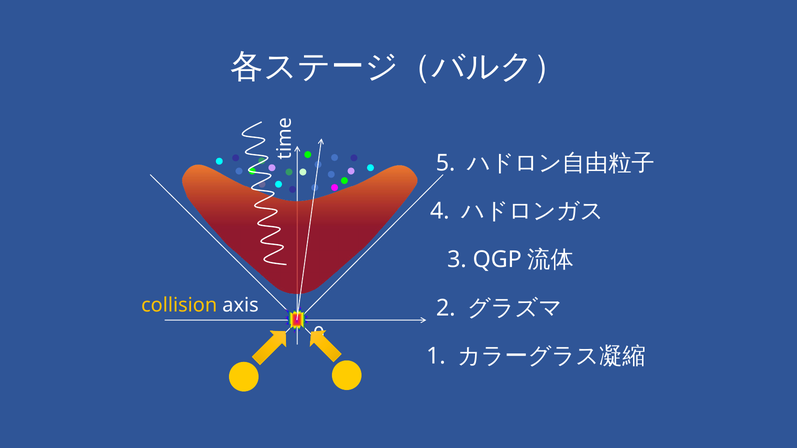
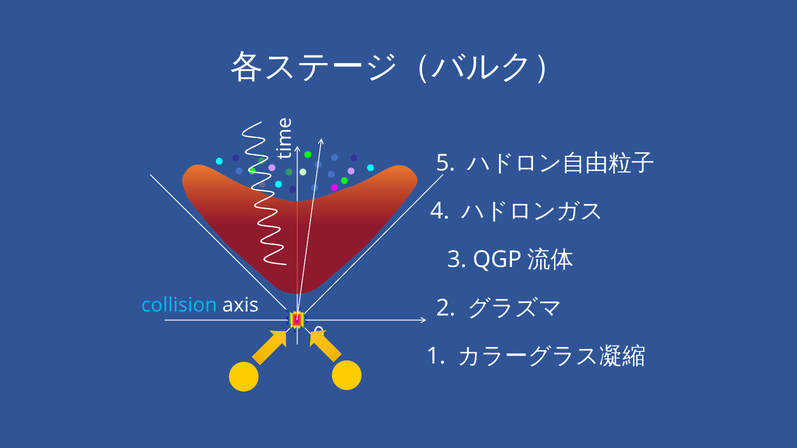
collision colour: yellow -> light blue
